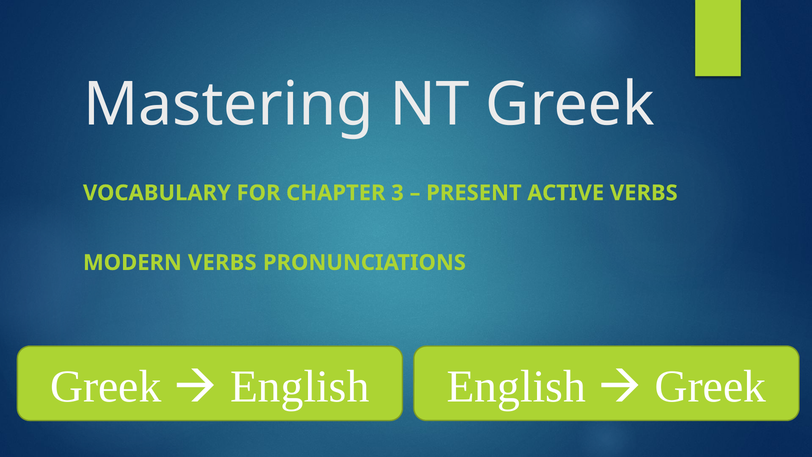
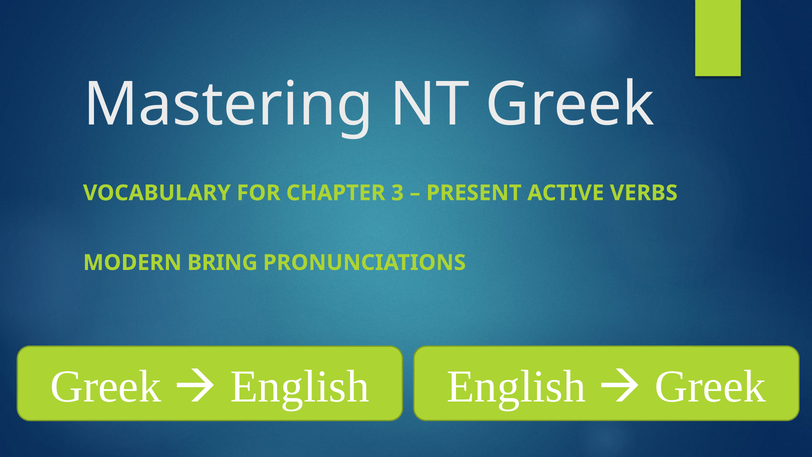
MODERN VERBS: VERBS -> BRING
